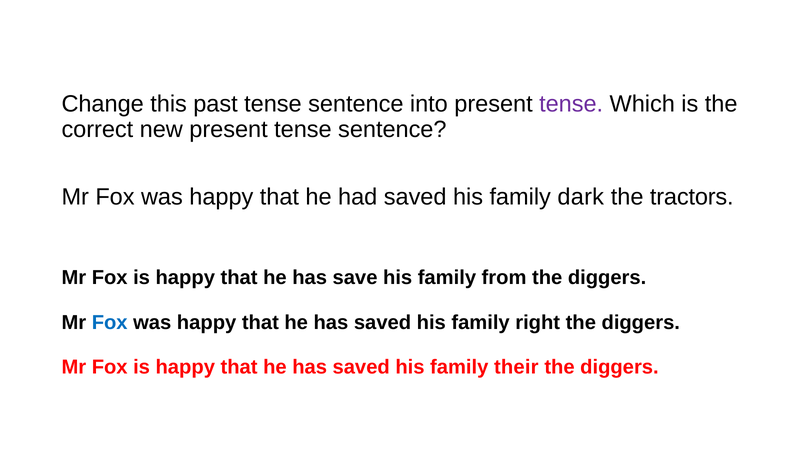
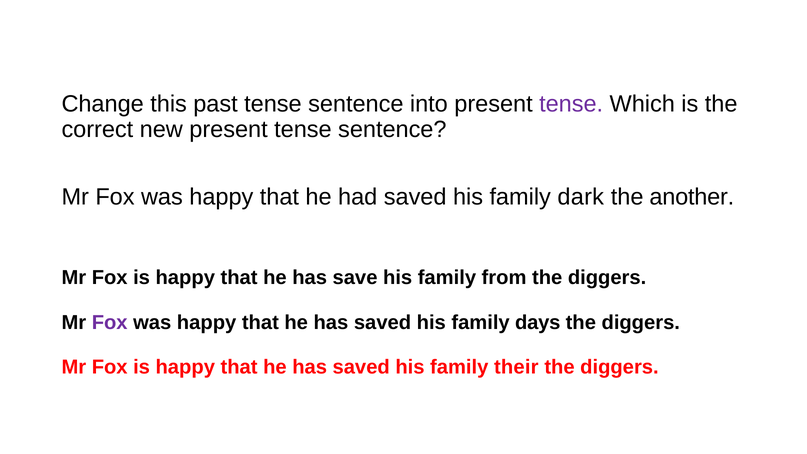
tractors: tractors -> another
Fox at (110, 322) colour: blue -> purple
right: right -> days
